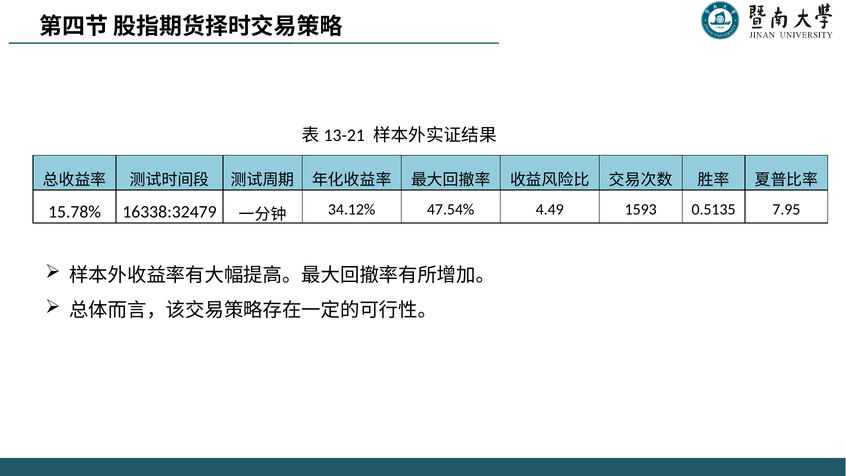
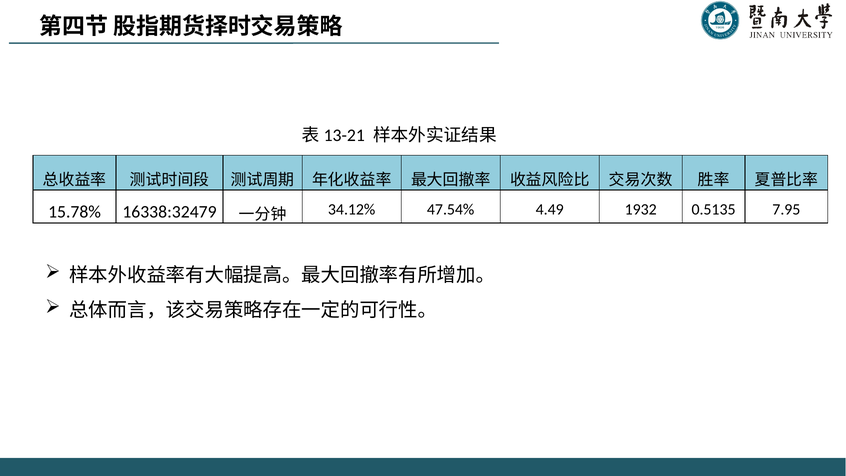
1593: 1593 -> 1932
